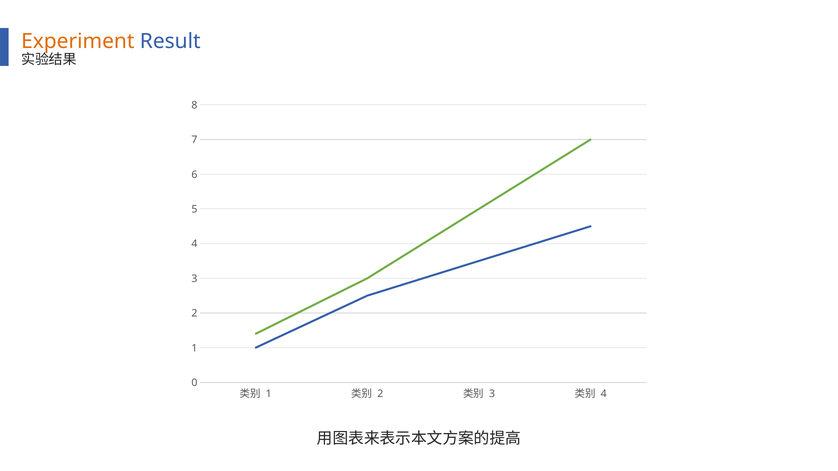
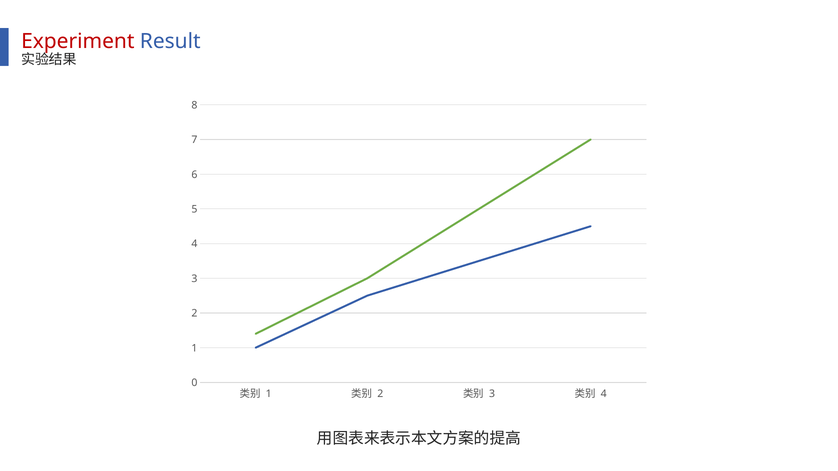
Experiment colour: orange -> red
